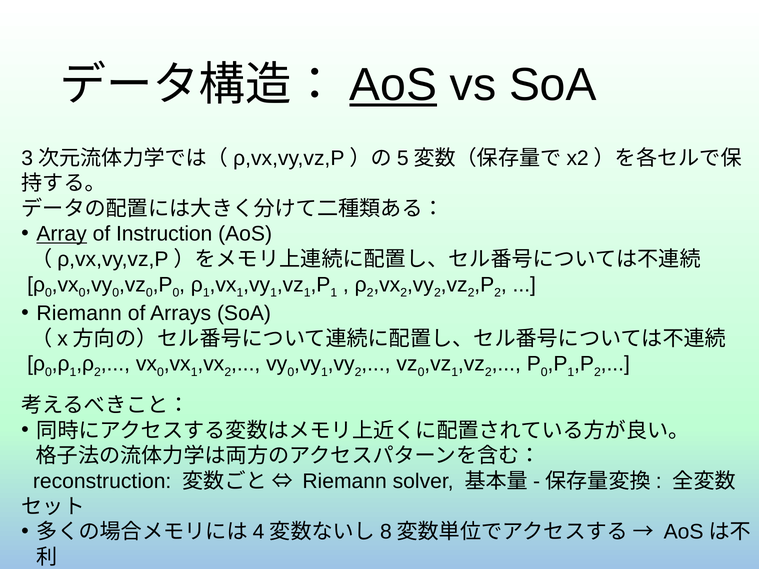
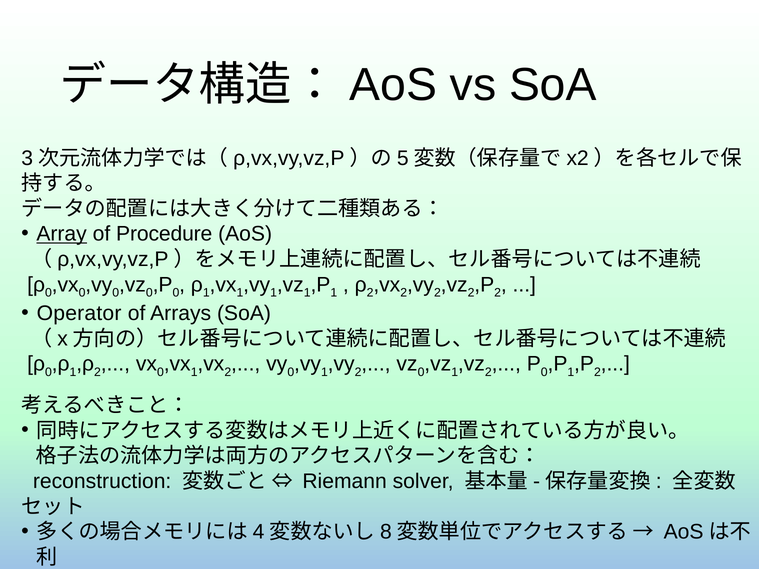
AoS at (393, 85) underline: present -> none
Instruction: Instruction -> Procedure
Riemann at (79, 313): Riemann -> Operator
